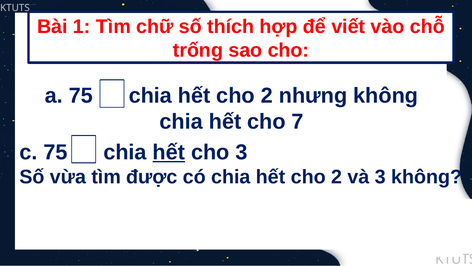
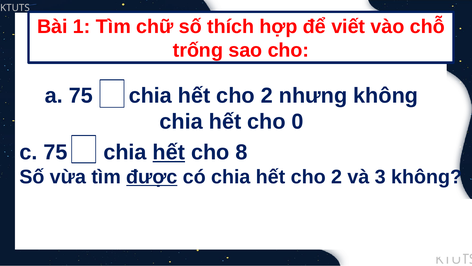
7: 7 -> 0
cho 3: 3 -> 8
được underline: none -> present
